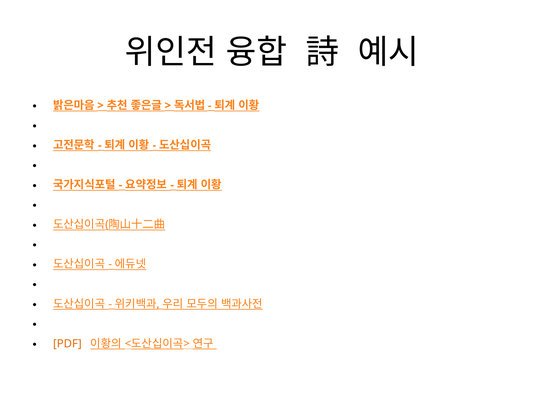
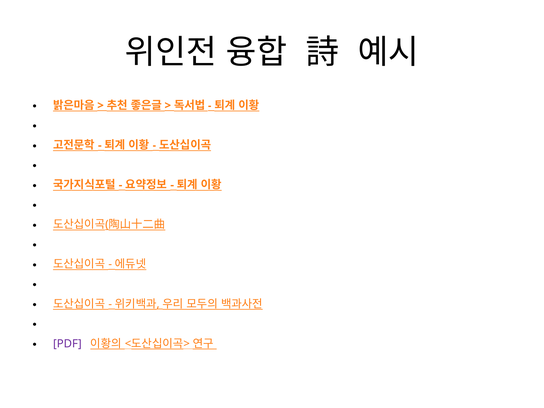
PDF colour: orange -> purple
